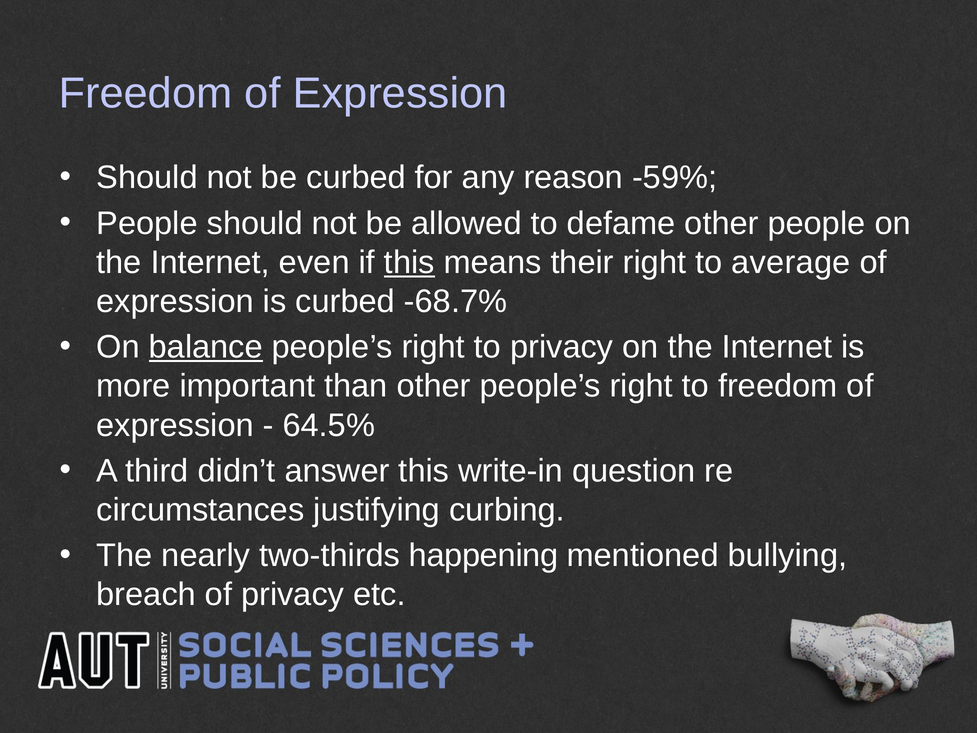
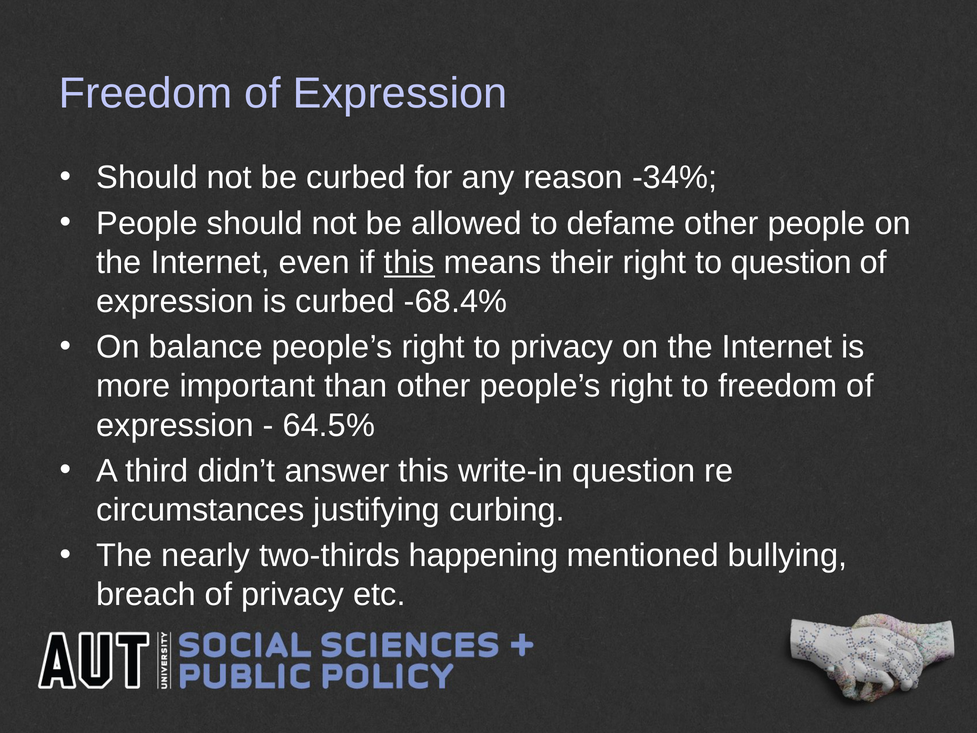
-59%: -59% -> -34%
to average: average -> question
-68.7%: -68.7% -> -68.4%
balance underline: present -> none
